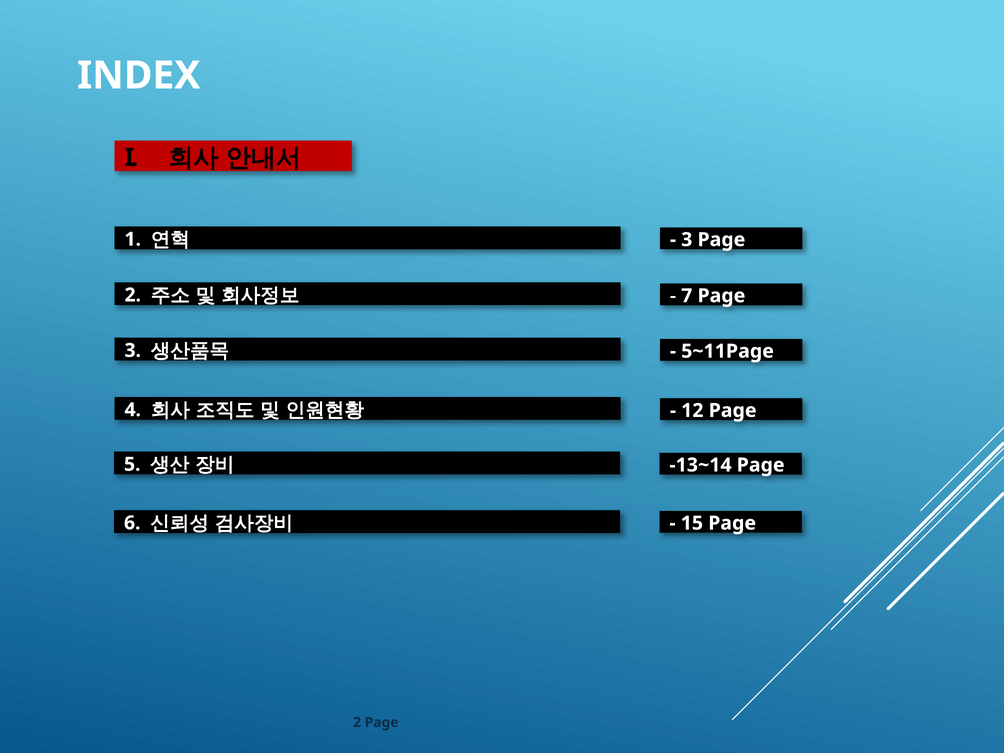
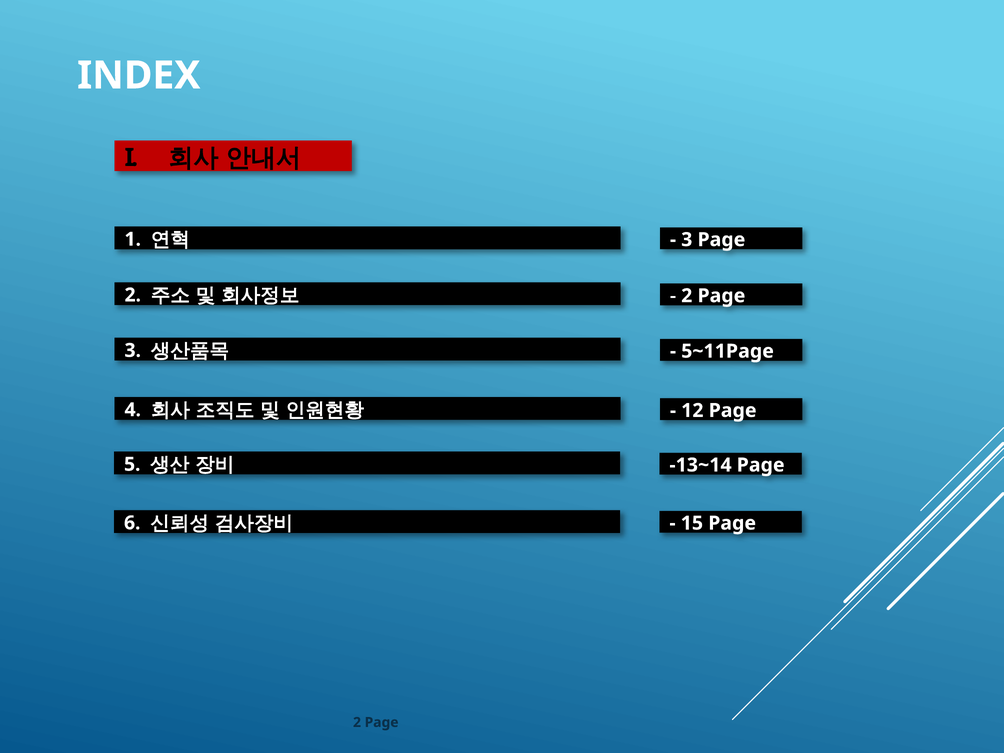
7 at (687, 296): 7 -> 2
